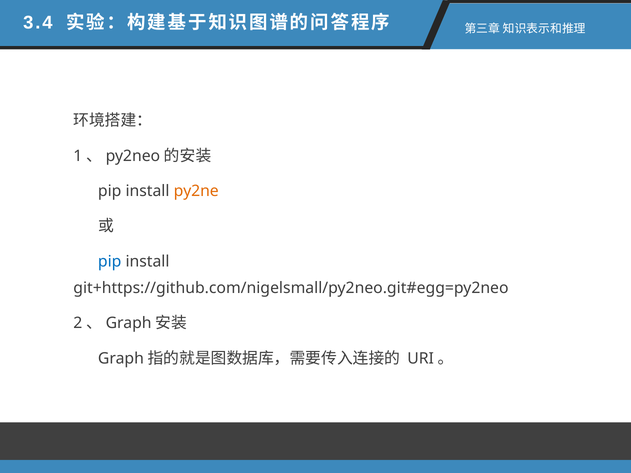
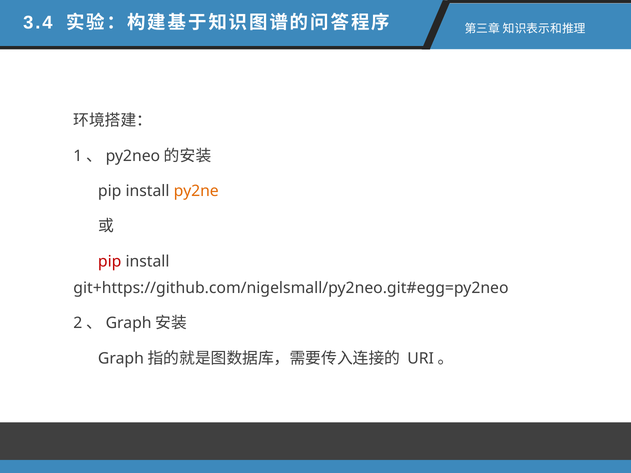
pip at (110, 262) colour: blue -> red
